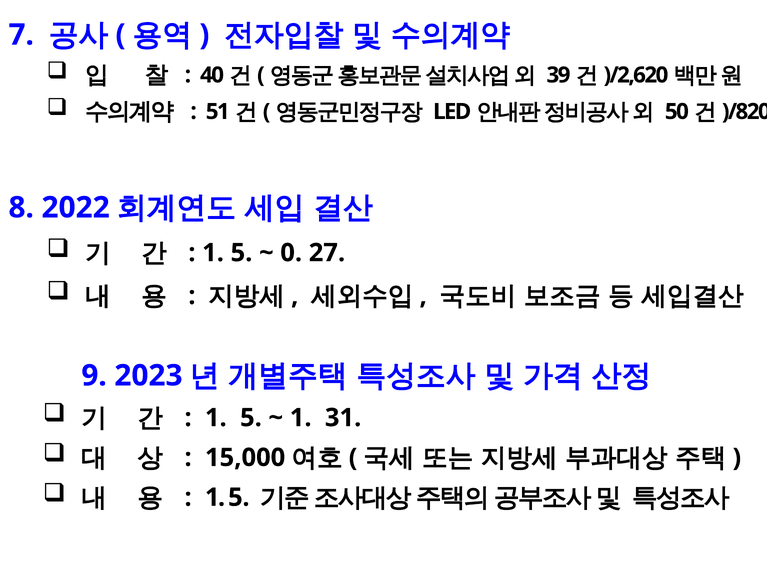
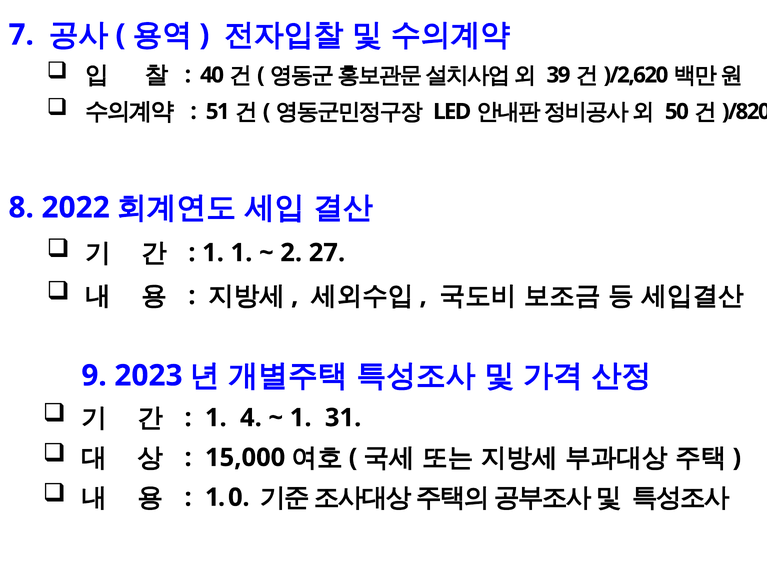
5 at (241, 253): 5 -> 1
0: 0 -> 2
5 at (251, 418): 5 -> 4
5 at (239, 498): 5 -> 0
